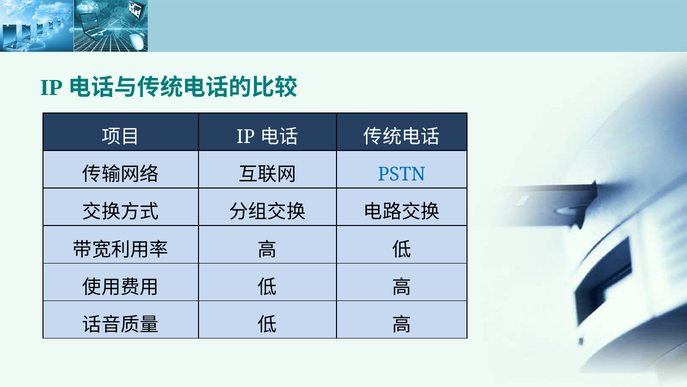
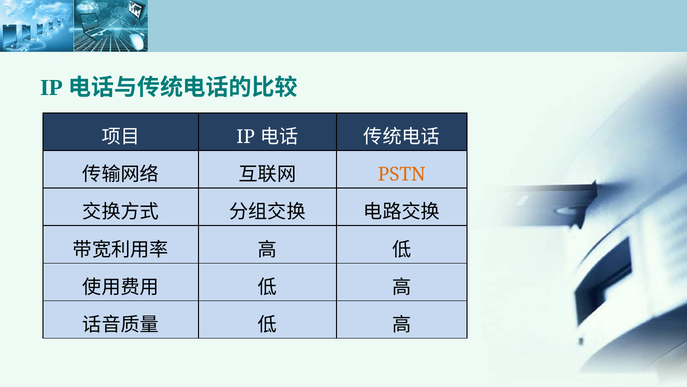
PSTN colour: blue -> orange
